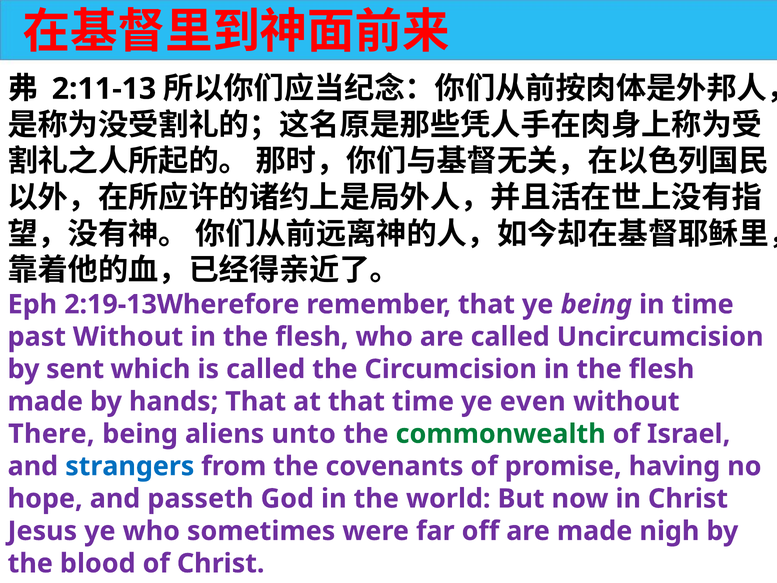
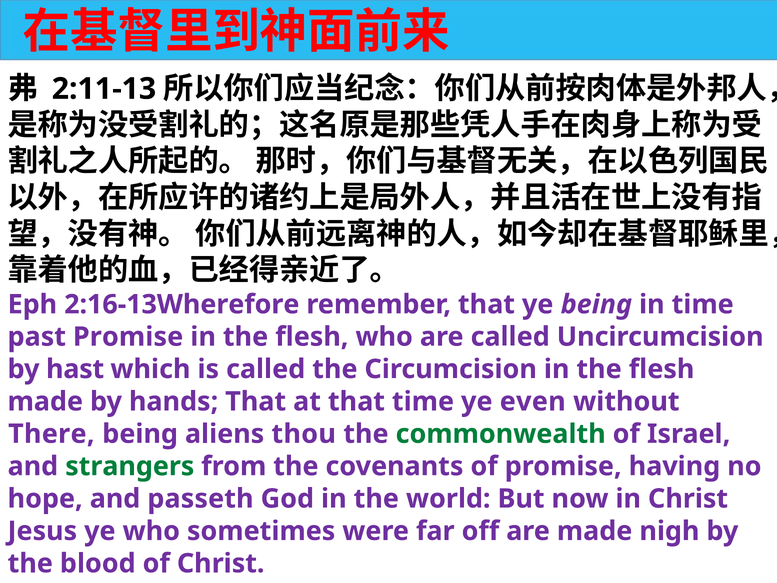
2:19-13Wherefore: 2:19-13Wherefore -> 2:16-13Wherefore
past Without: Without -> Promise
sent: sent -> hast
unto: unto -> thou
strangers colour: blue -> green
